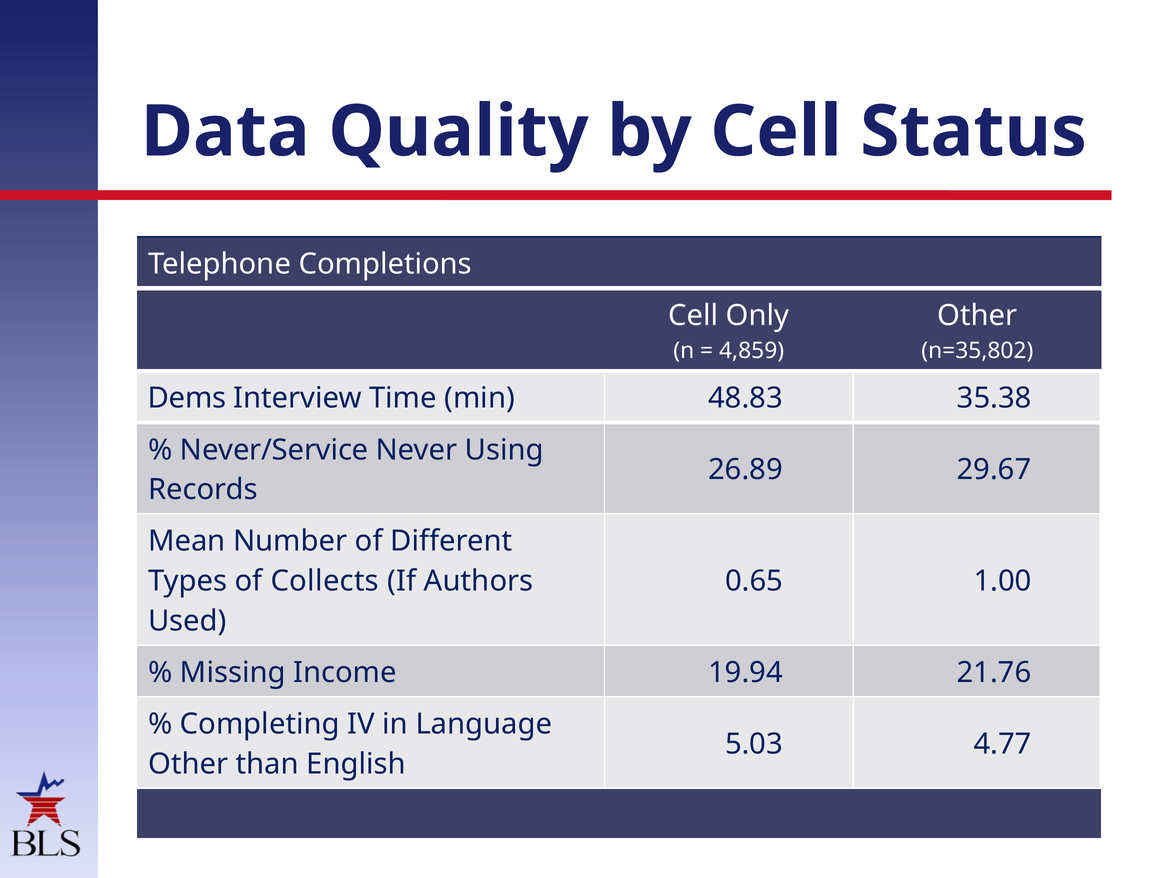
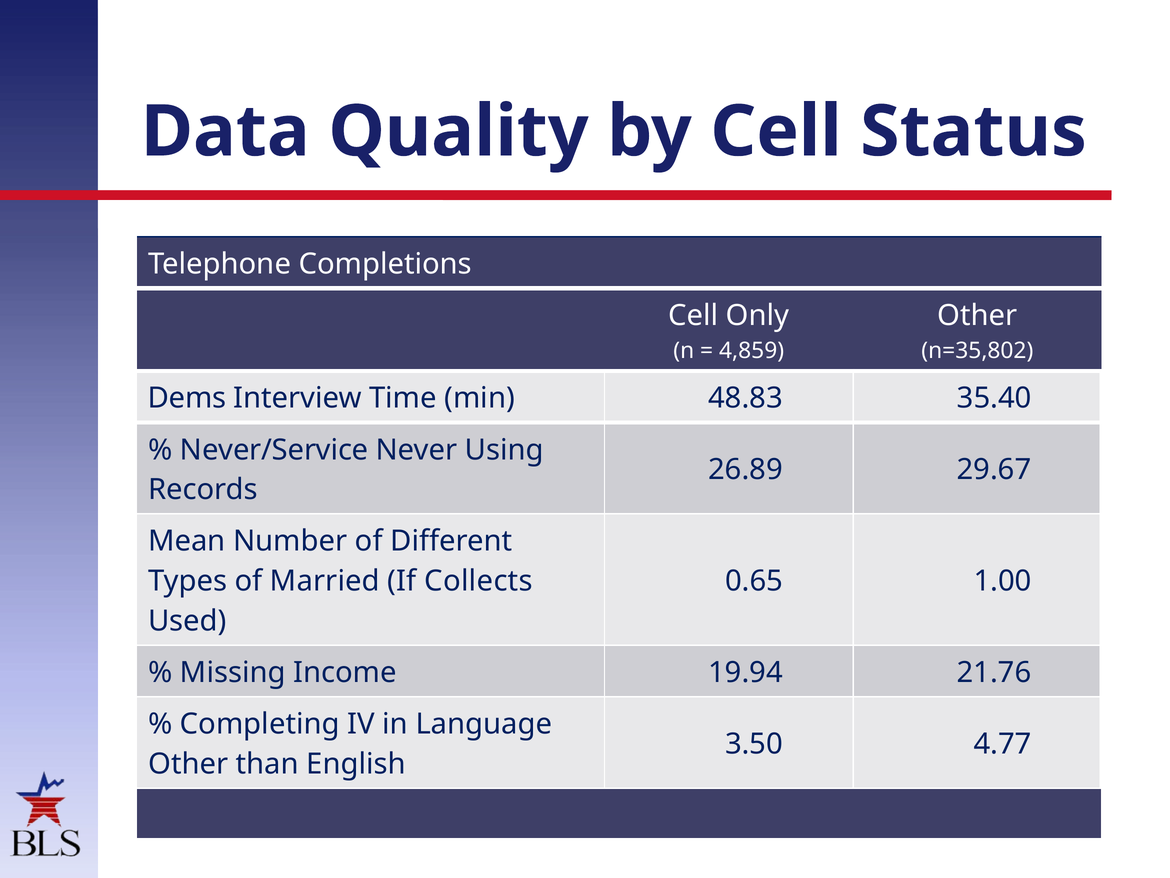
35.38: 35.38 -> 35.40
Collects: Collects -> Married
Authors: Authors -> Collects
5.03: 5.03 -> 3.50
